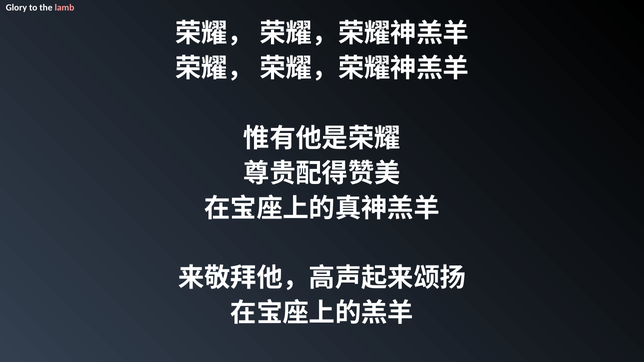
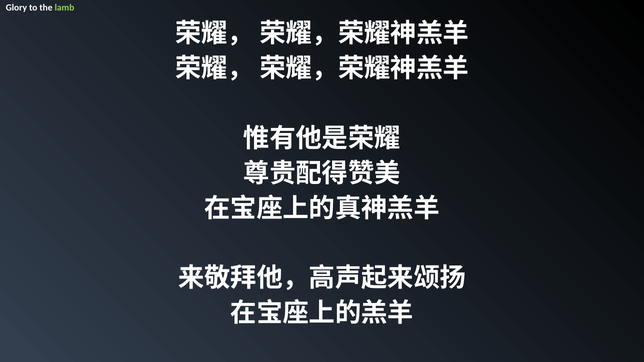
lamb colour: pink -> light green
